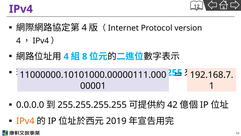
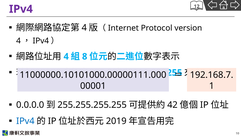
IPv4 at (25, 121) colour: orange -> blue
